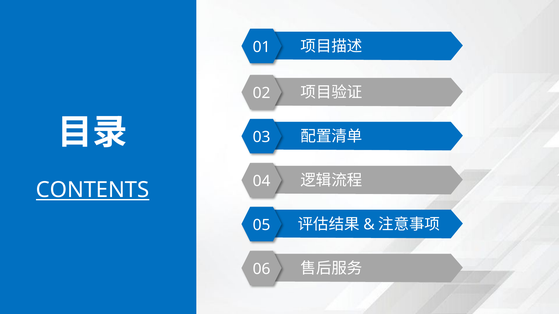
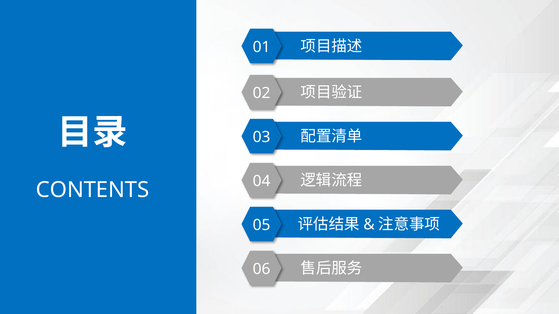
CONTENTS underline: present -> none
